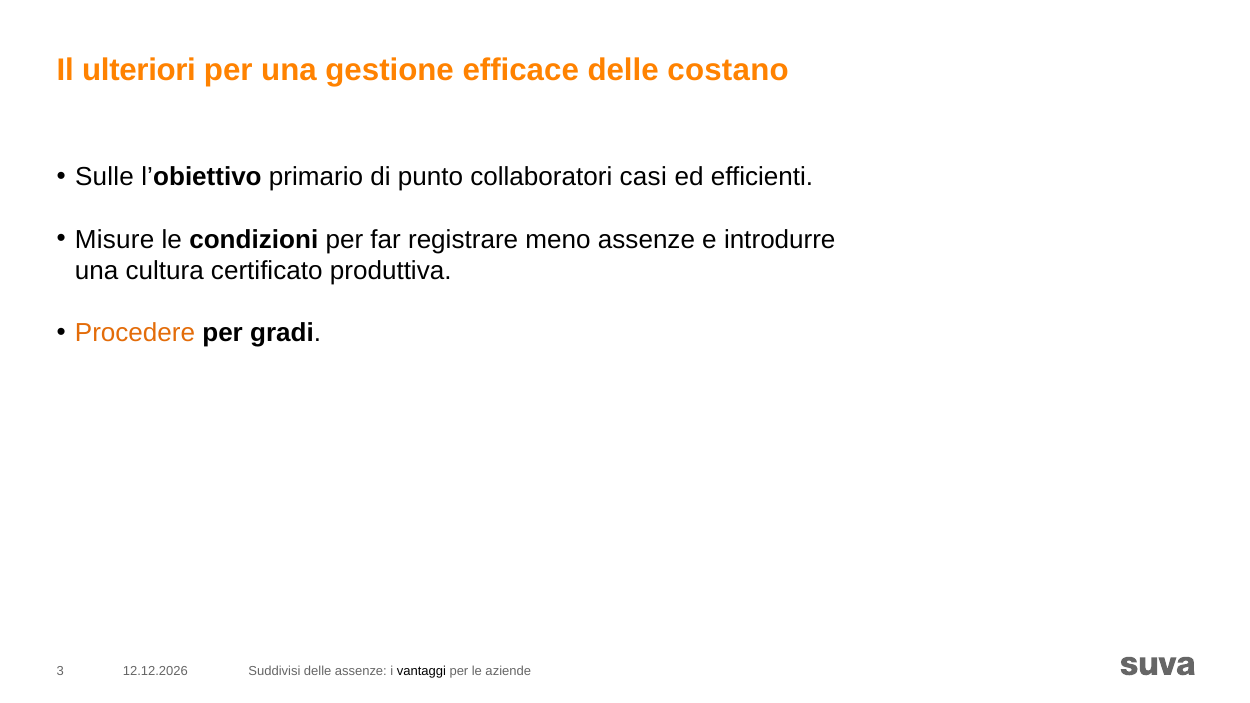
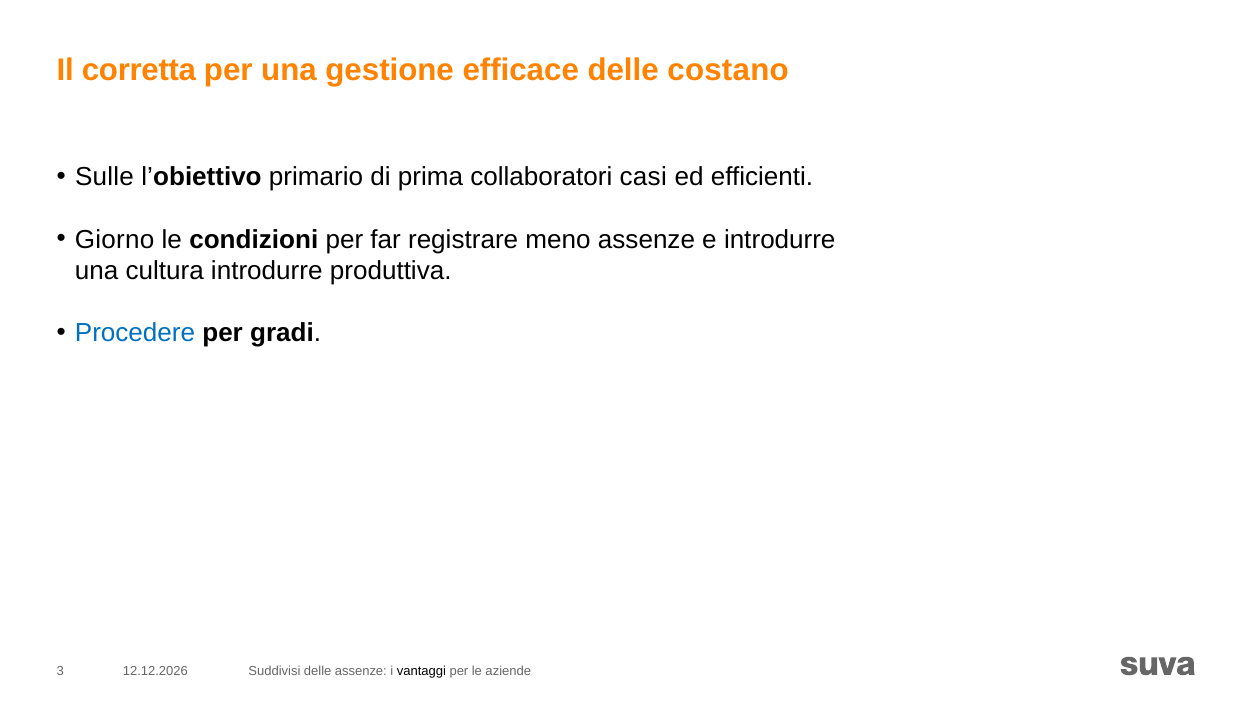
ulteriori: ulteriori -> corretta
punto: punto -> prima
Misure: Misure -> Giorno
cultura certificato: certificato -> introdurre
Procedere colour: orange -> blue
